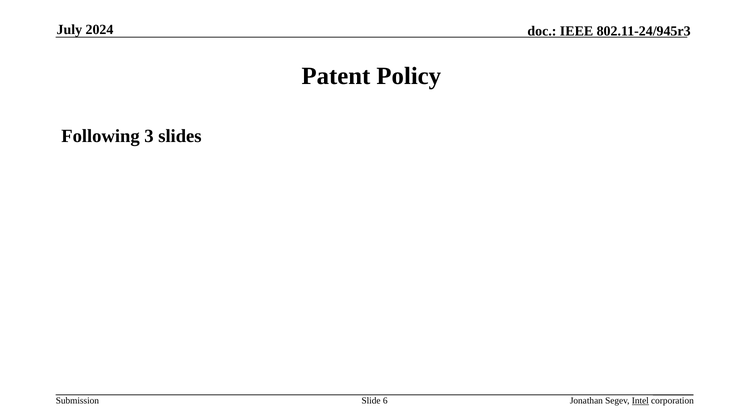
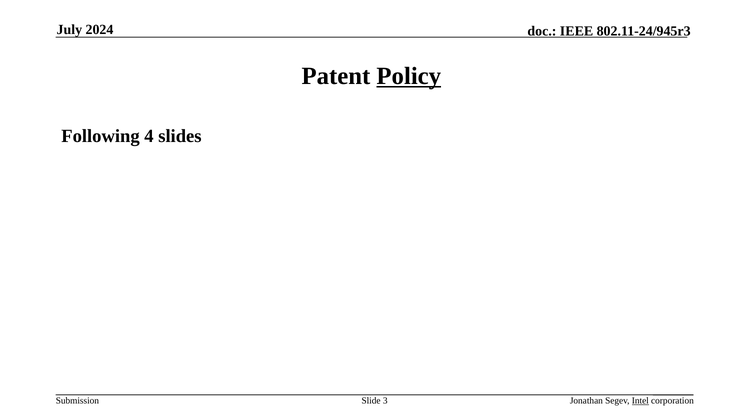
Policy underline: none -> present
3: 3 -> 4
6: 6 -> 3
